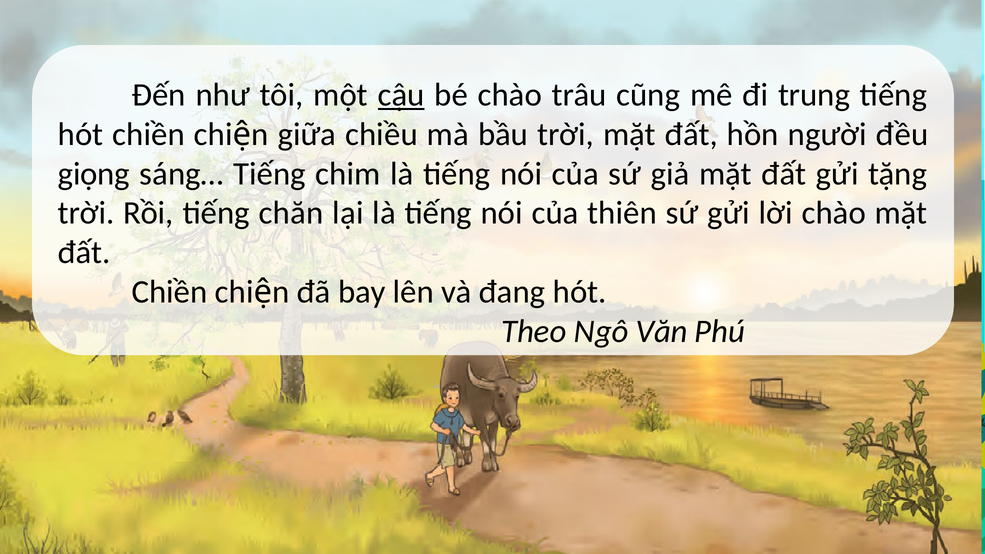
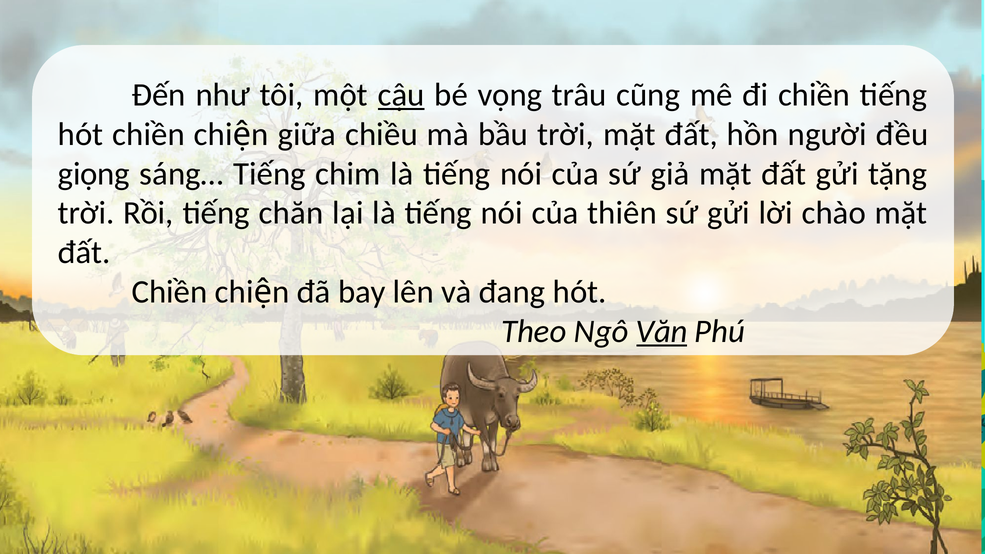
bé chào: chào -> vọng
đi trung: trung -> chiền
Văn underline: none -> present
